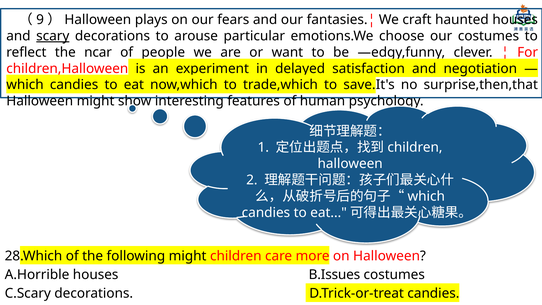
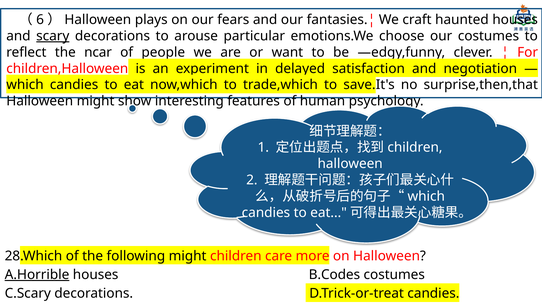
9: 9 -> 6
A.Horrible underline: none -> present
B.Issues: B.Issues -> B.Codes
